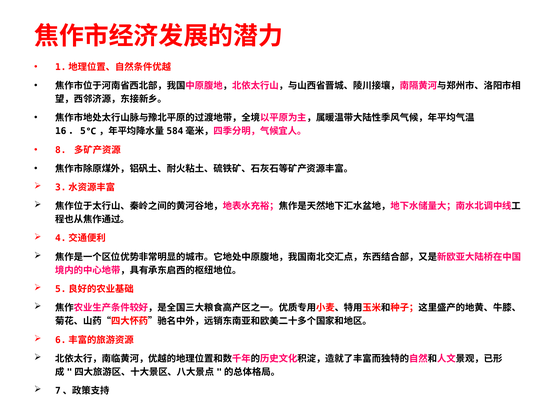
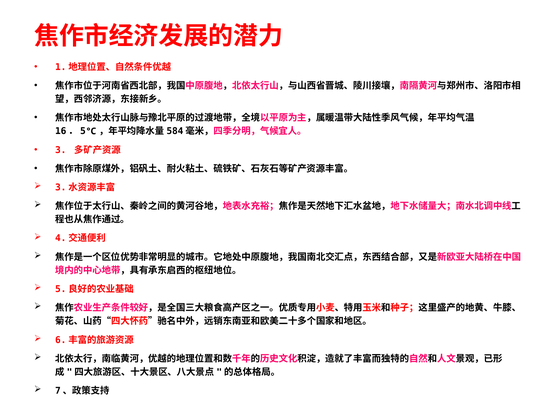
8: 8 -> 3
